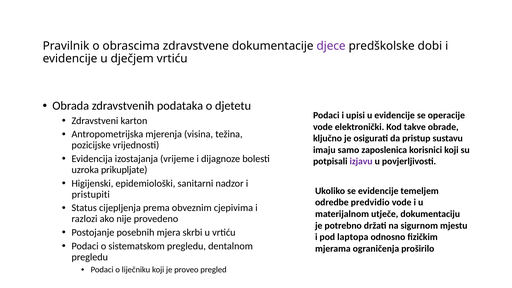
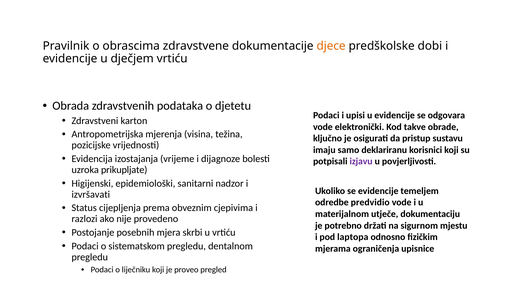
djece colour: purple -> orange
operacije: operacije -> odgovara
zaposlenica: zaposlenica -> deklariranu
pristupiti: pristupiti -> izvršavati
proširilo: proširilo -> upisnice
